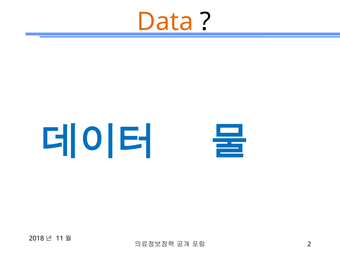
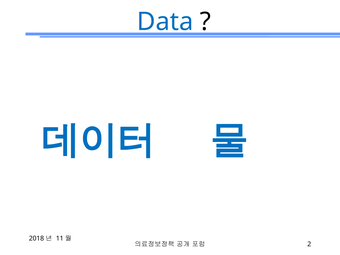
Data colour: orange -> blue
